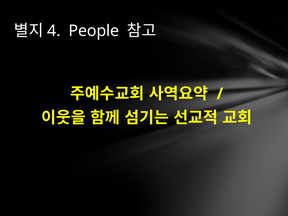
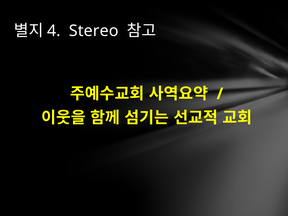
People: People -> Stereo
